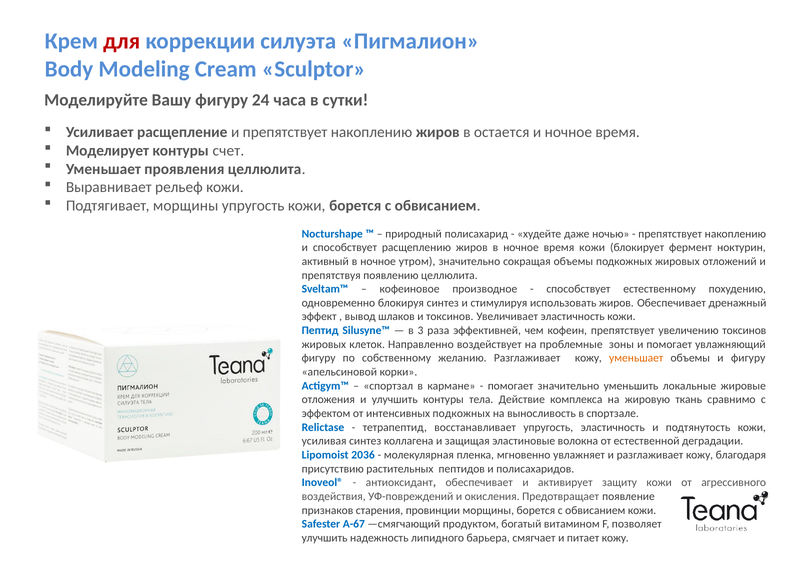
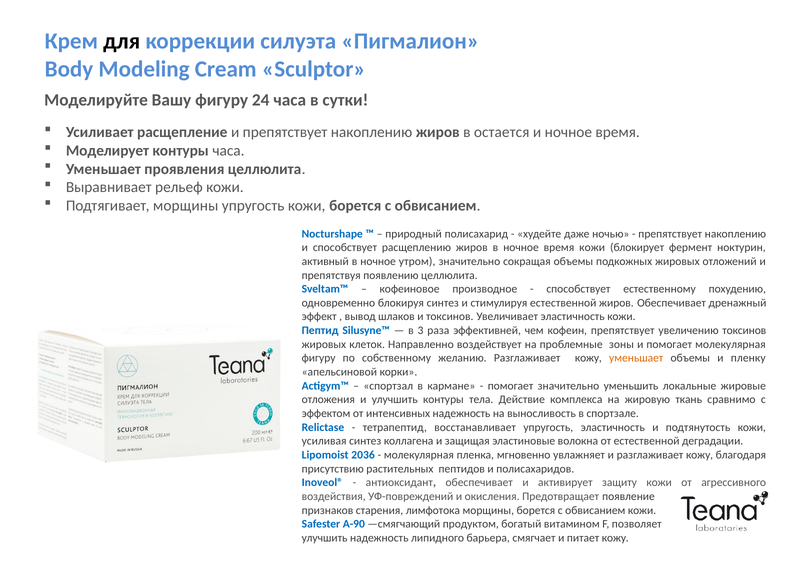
для colour: red -> black
контуры счет: счет -> часа
стимулируя использовать: использовать -> естественной
помогает увлажняющий: увлажняющий -> молекулярная
и фигуру: фигуру -> пленку
интенсивных подкожных: подкожных -> надежность
провинции: провинции -> лимфотока
A-67: A-67 -> A-90
